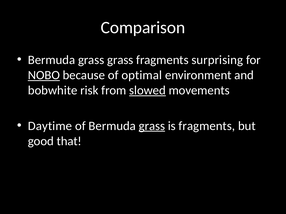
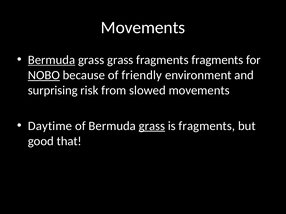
Comparison at (143, 28): Comparison -> Movements
Bermuda at (52, 60) underline: none -> present
fragments surprising: surprising -> fragments
optimal: optimal -> friendly
bobwhite: bobwhite -> surprising
slowed underline: present -> none
